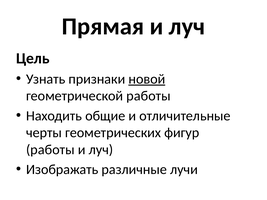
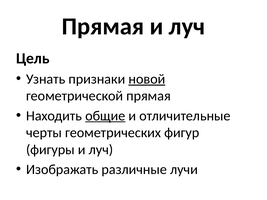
геометрической работы: работы -> прямая
общие underline: none -> present
работы at (50, 150): работы -> фигуры
